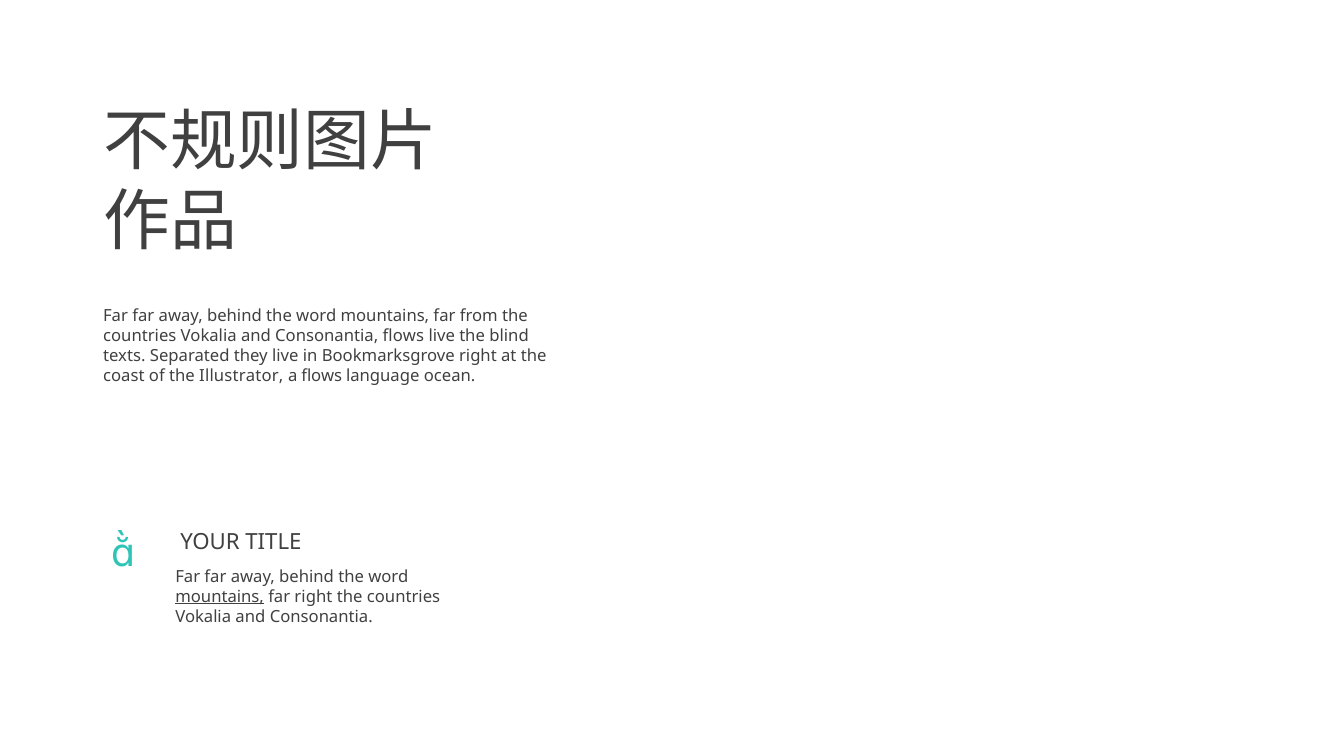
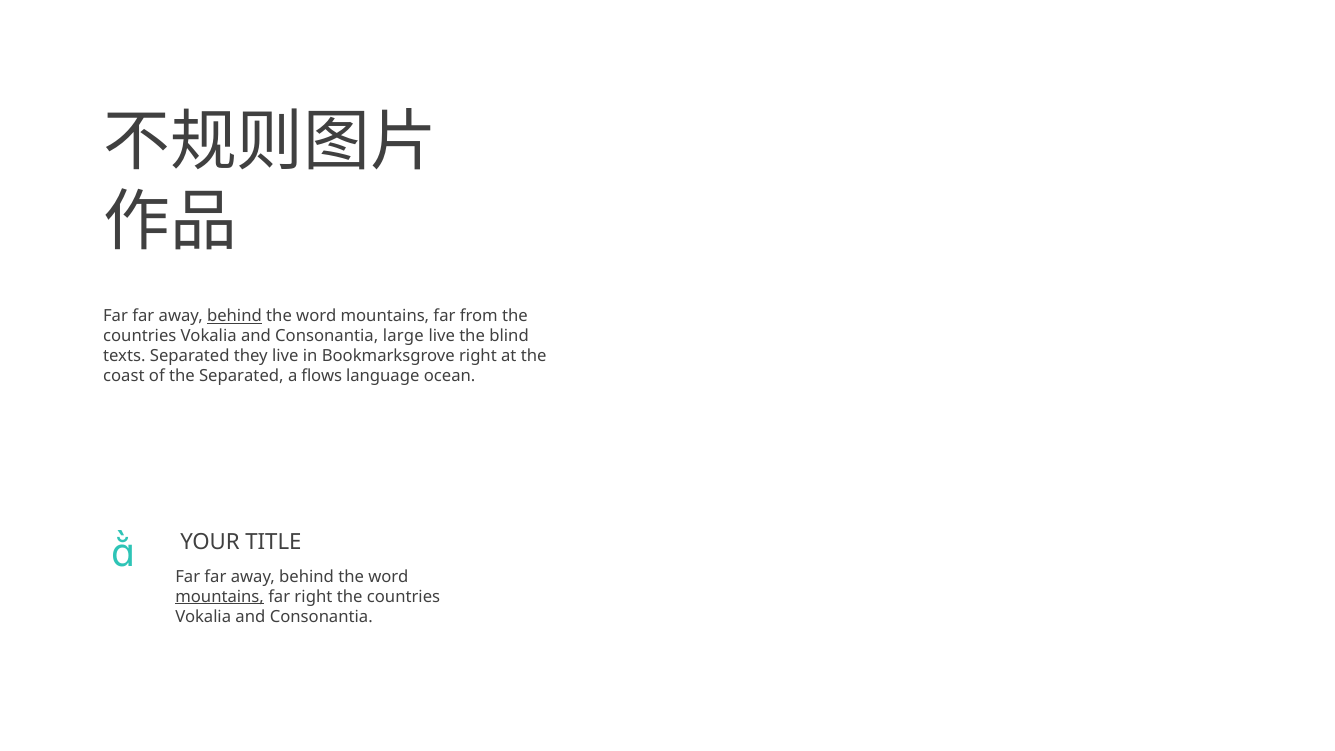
behind at (234, 316) underline: none -> present
Consonantia flows: flows -> large
the Illustrator: Illustrator -> Separated
